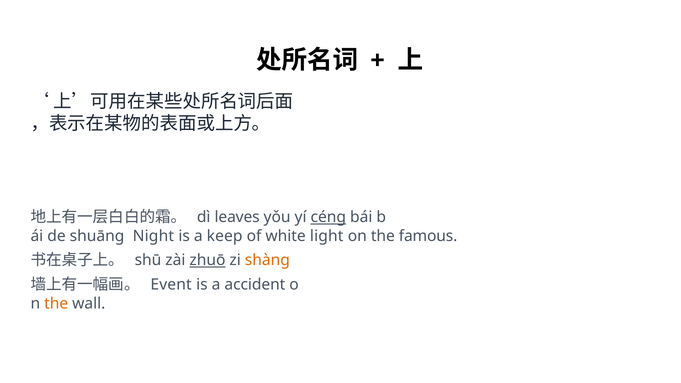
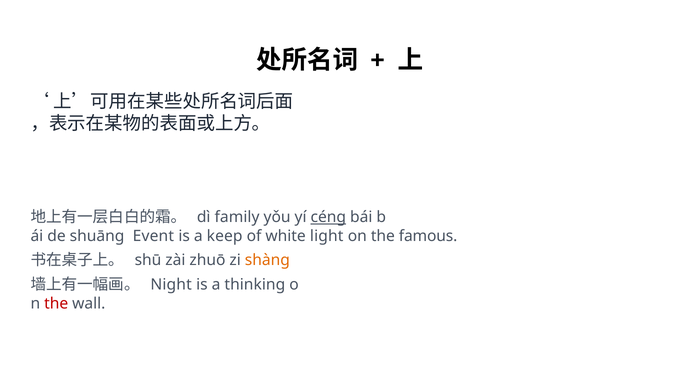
leaves: leaves -> family
Night: Night -> Event
zhuō underline: present -> none
Event: Event -> Night
accident: accident -> thinking
the at (56, 303) colour: orange -> red
